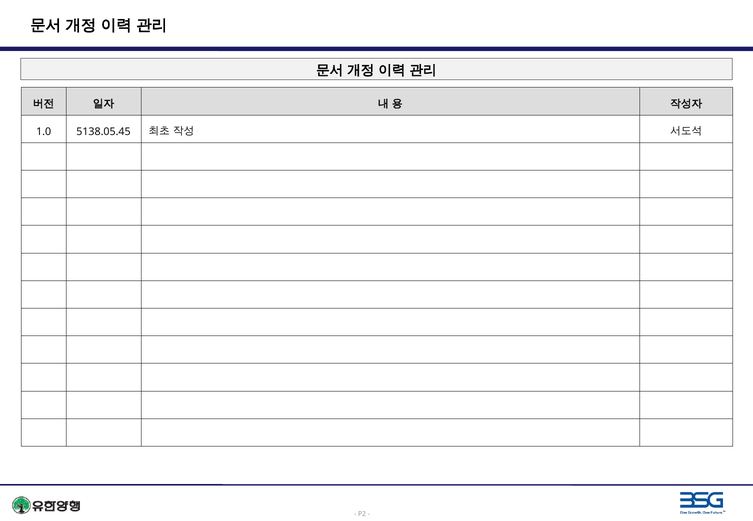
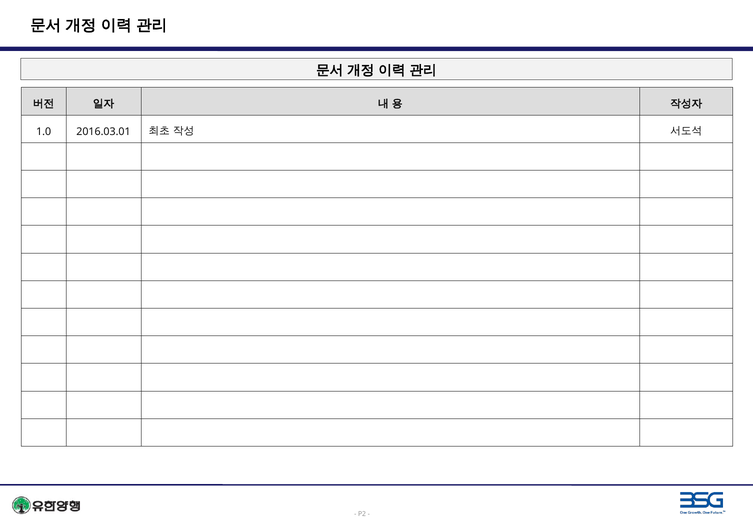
5138.05.45: 5138.05.45 -> 2016.03.01
